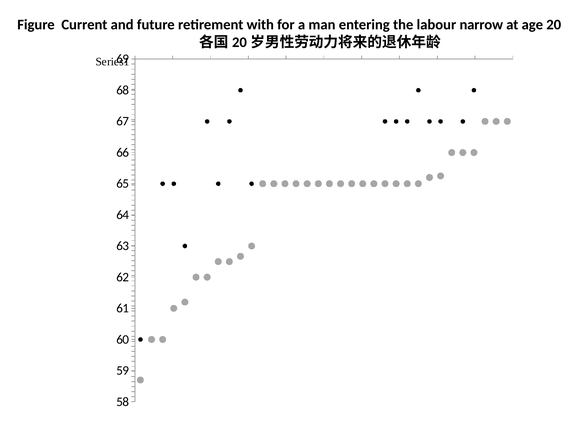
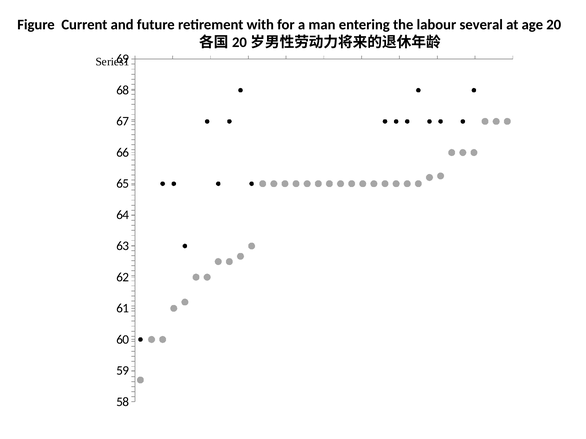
narrow: narrow -> several
